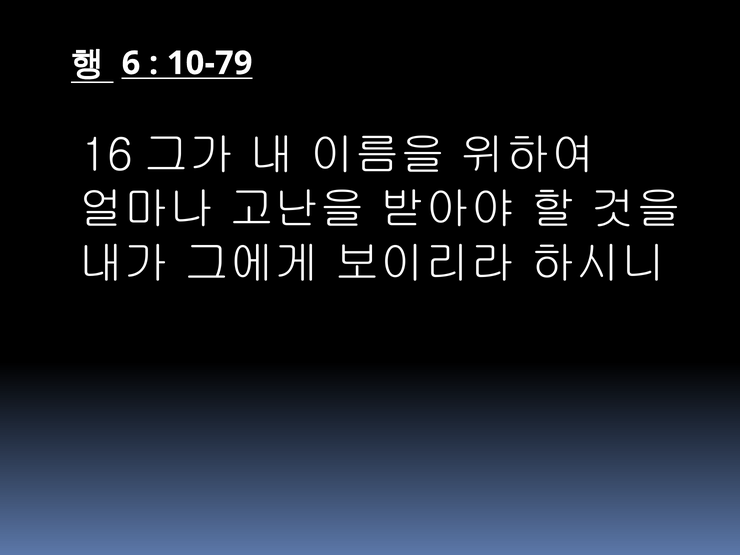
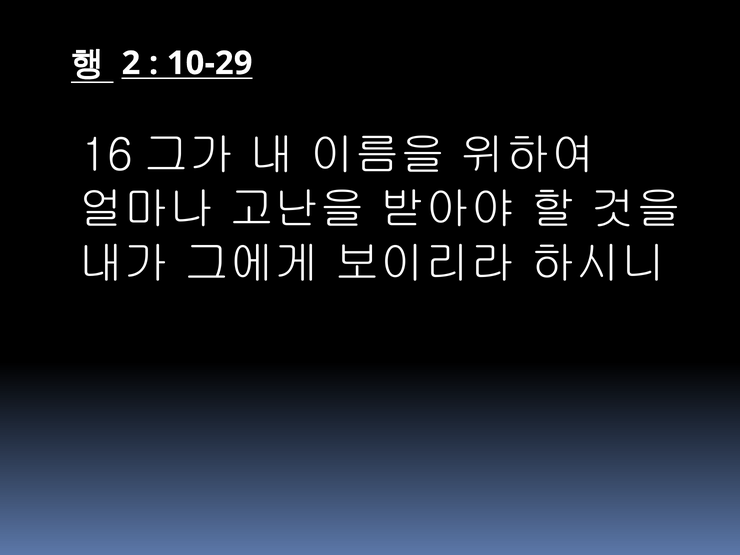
6: 6 -> 2
10-79: 10-79 -> 10-29
